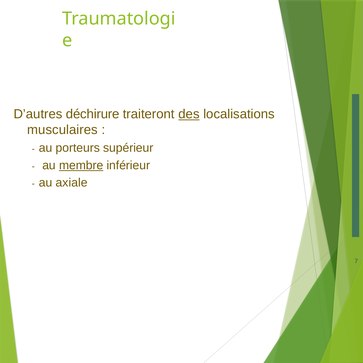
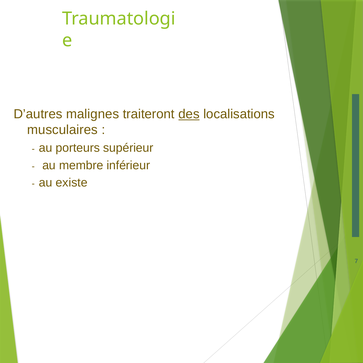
déchirure: déchirure -> malignes
membre underline: present -> none
axiale: axiale -> existe
